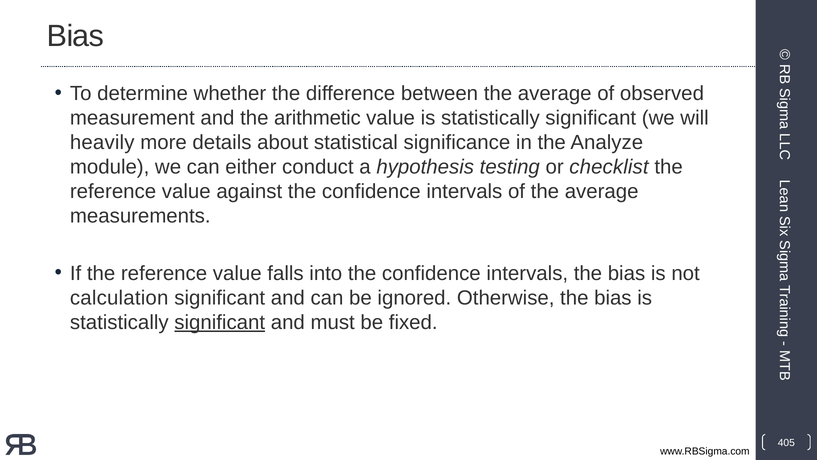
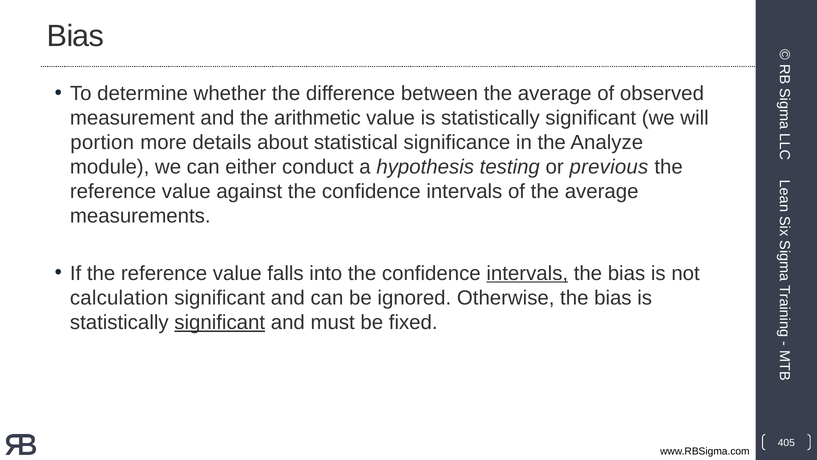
heavily: heavily -> portion
checklist: checklist -> previous
intervals at (527, 273) underline: none -> present
